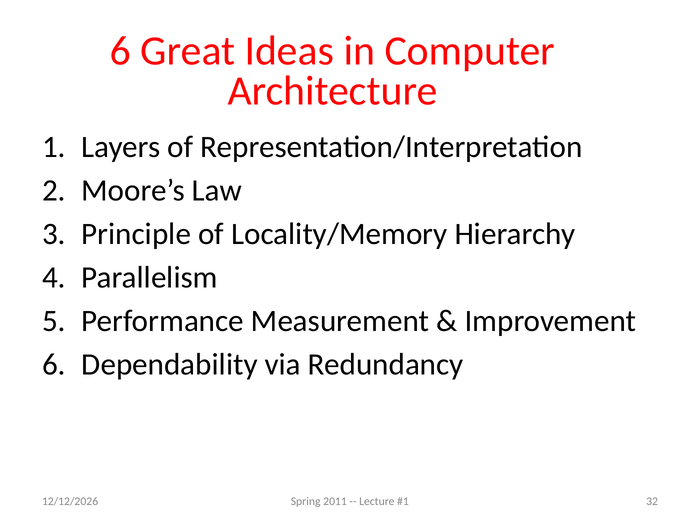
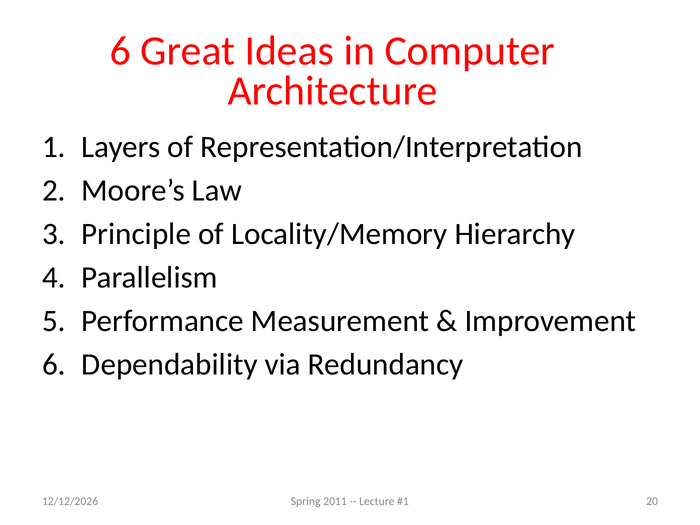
32: 32 -> 20
